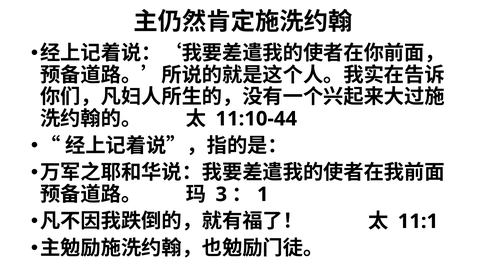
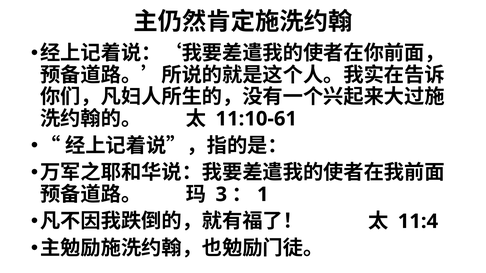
11:10-44: 11:10-44 -> 11:10-61
11:1: 11:1 -> 11:4
